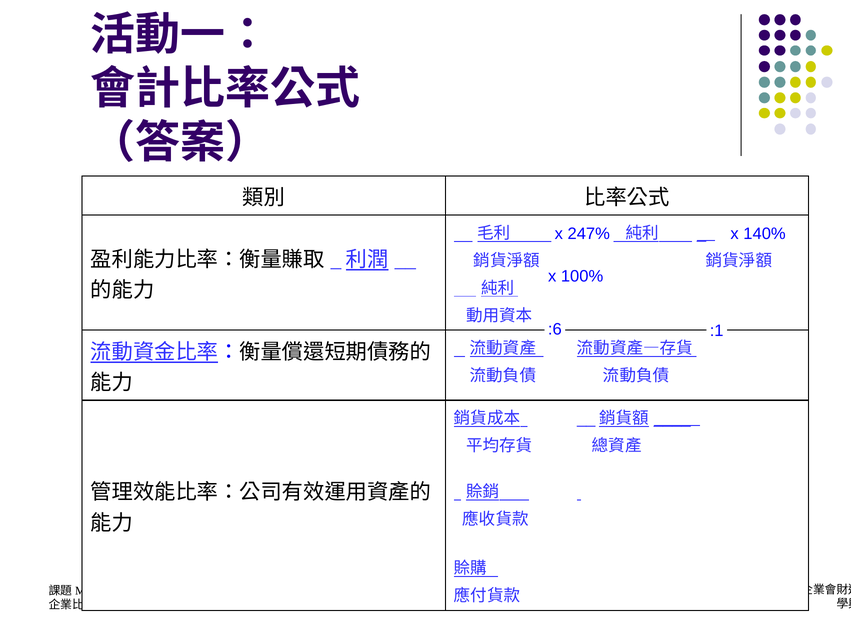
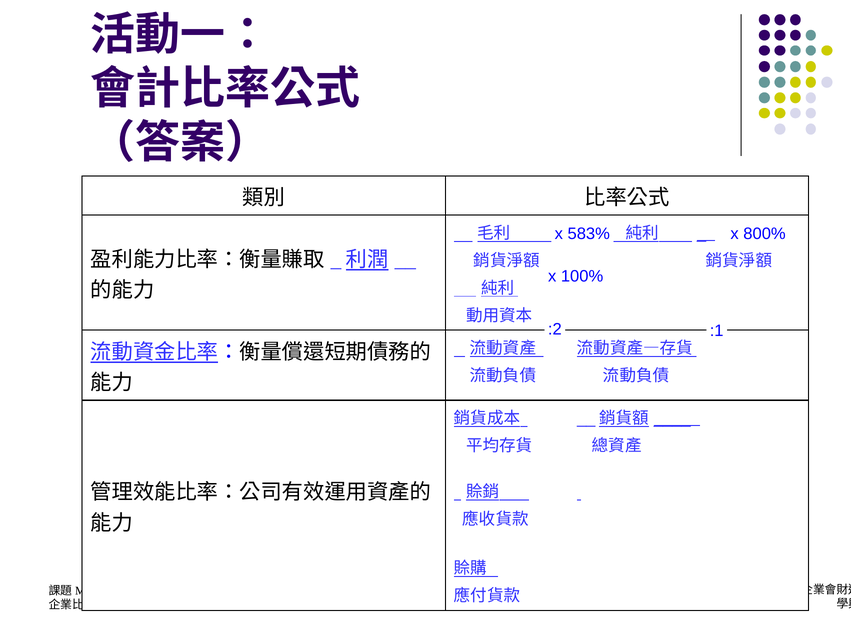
247%: 247% -> 583%
140%: 140% -> 800%
:6: :6 -> :2
